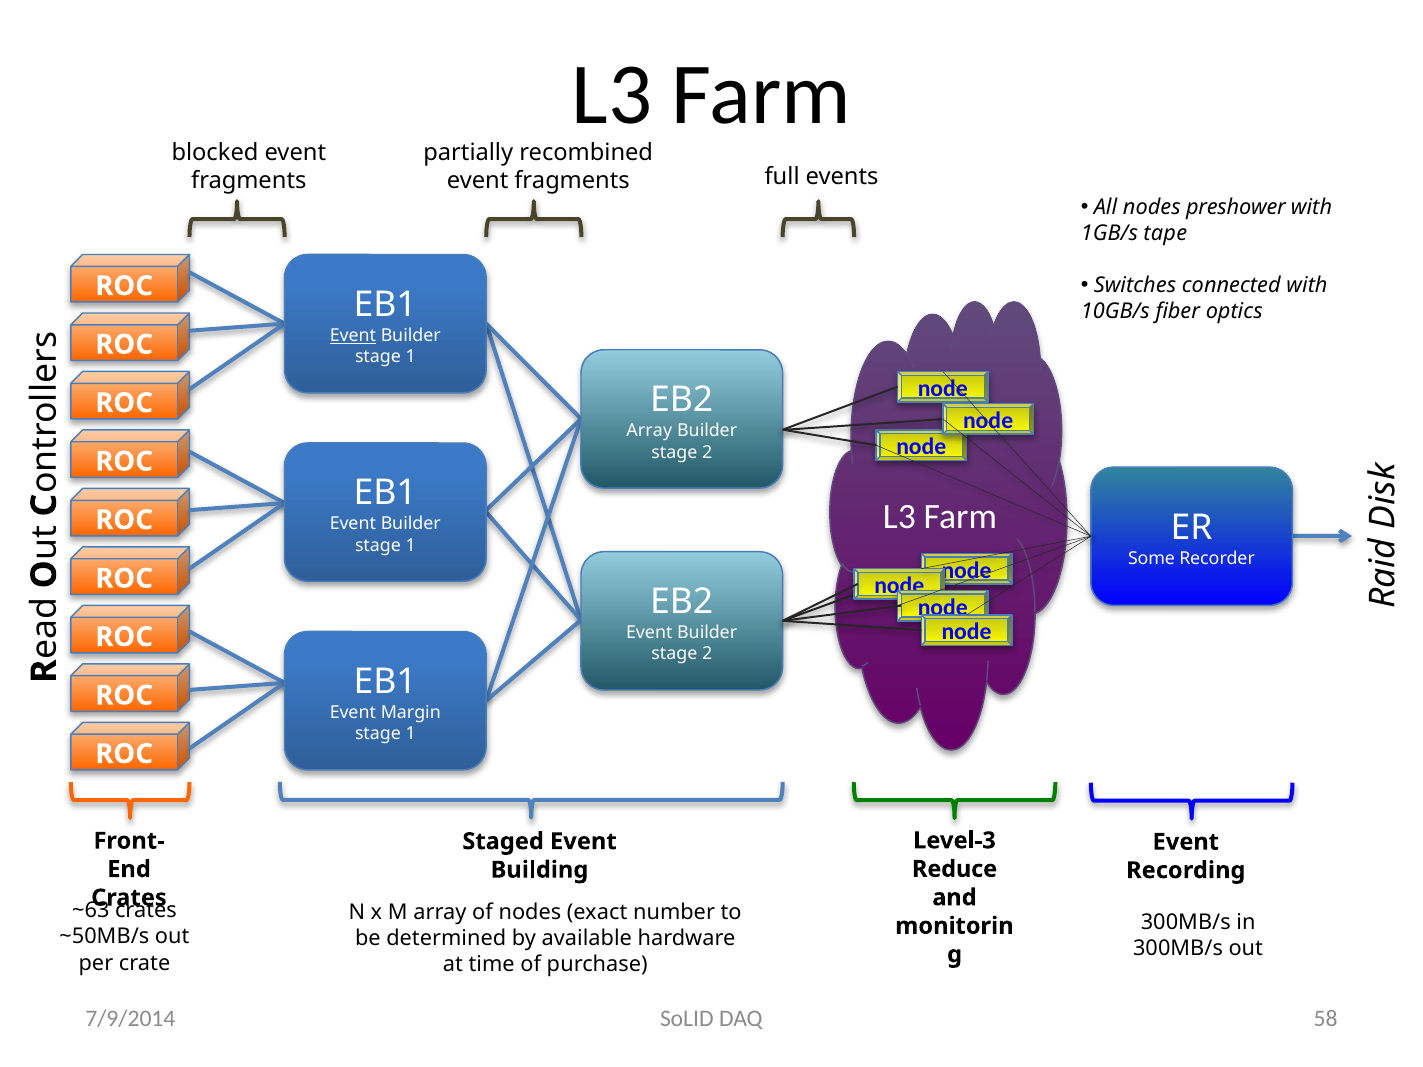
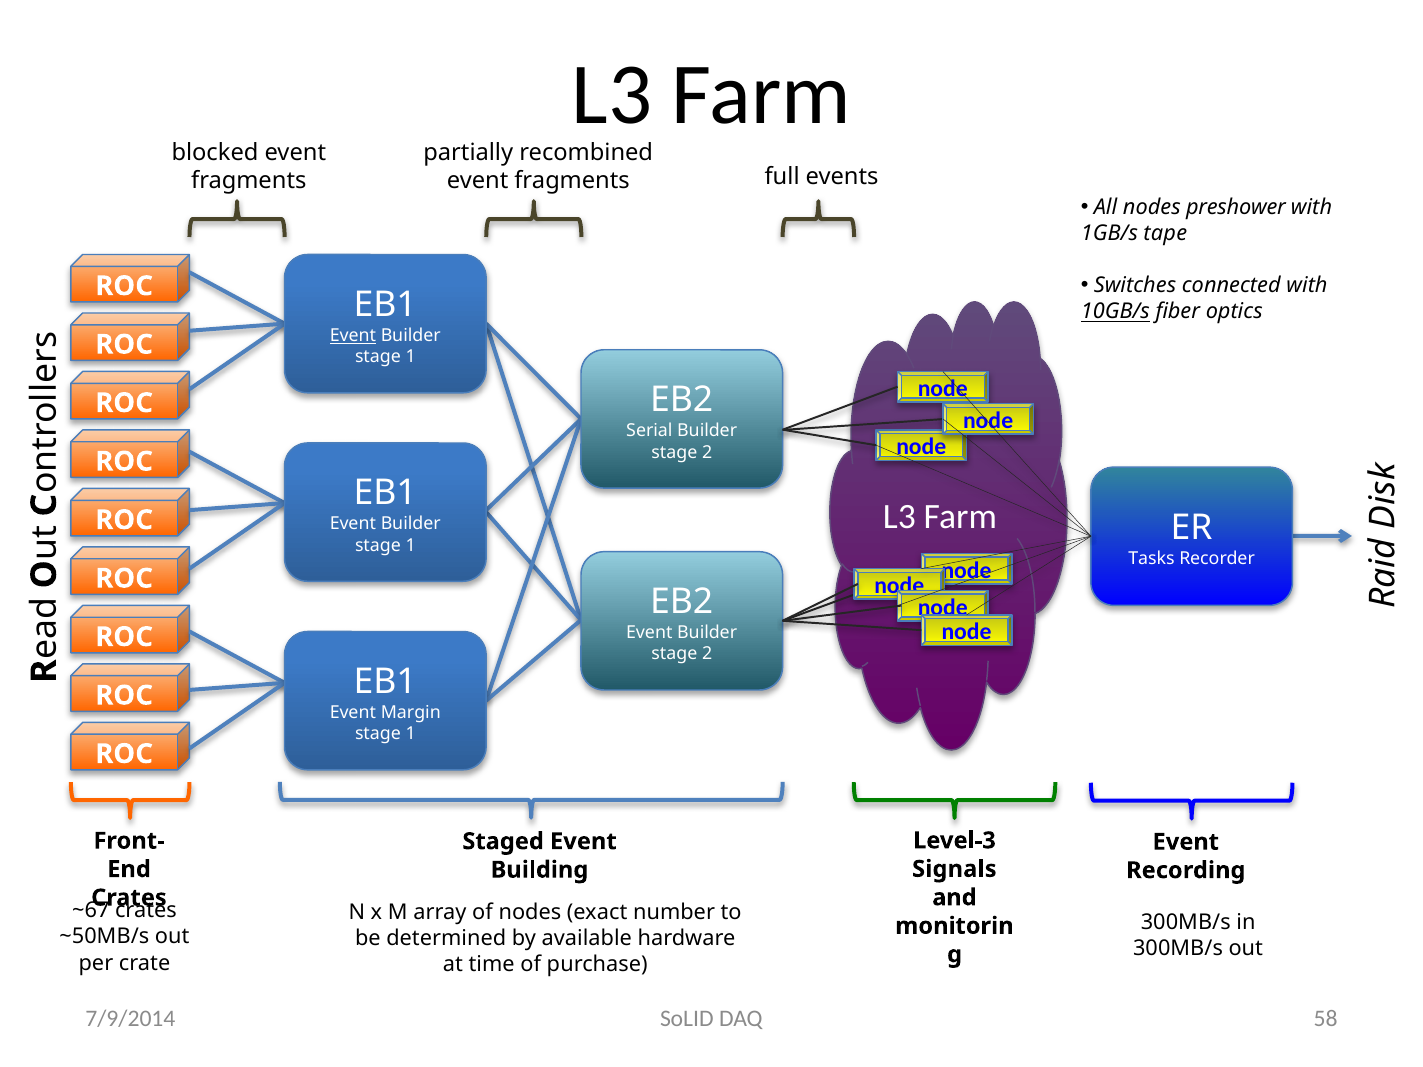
10GB/s underline: none -> present
Array at (649, 431): Array -> Serial
Some: Some -> Tasks
Reduce: Reduce -> Signals
~63: ~63 -> ~67
